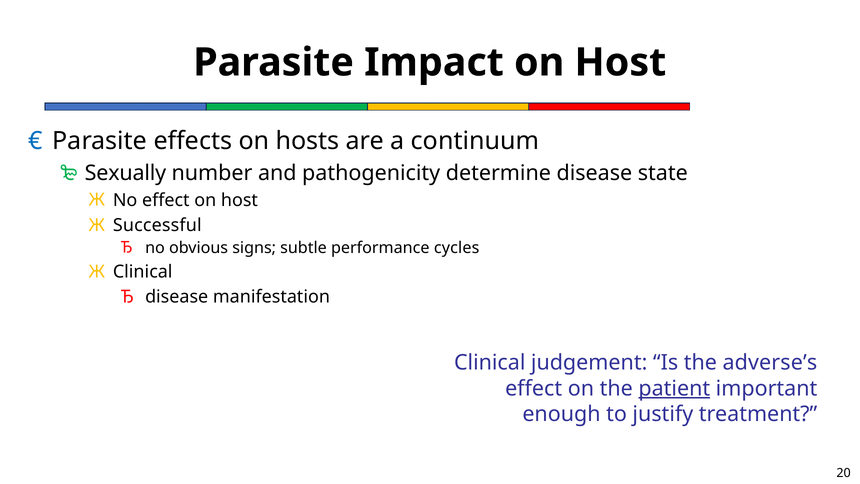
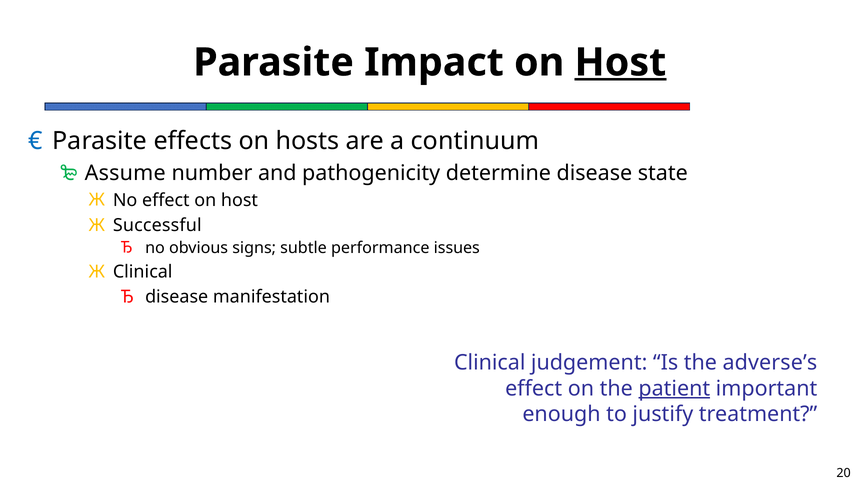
Host at (620, 62) underline: none -> present
Sexually: Sexually -> Assume
cycles: cycles -> issues
